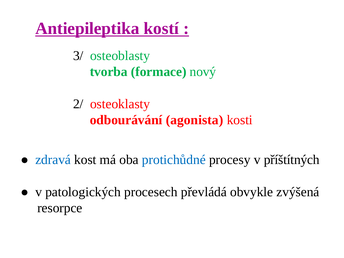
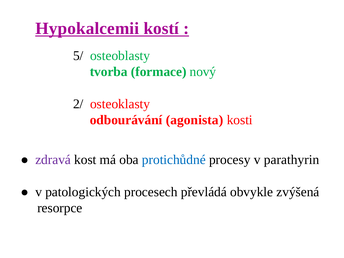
Antiepileptika: Antiepileptika -> Hypokalcemii
3/: 3/ -> 5/
zdravá colour: blue -> purple
příštítných: příštítných -> parathyrin
